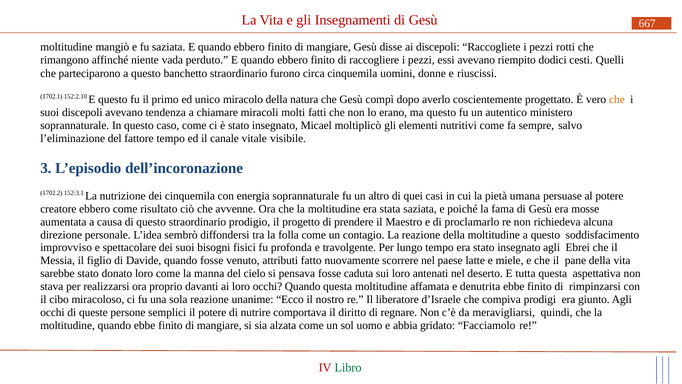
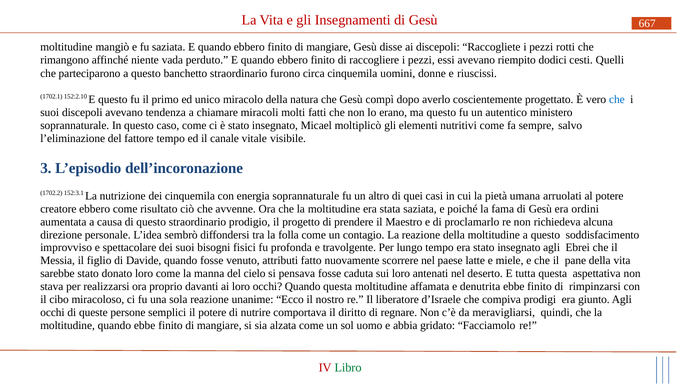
che at (617, 99) colour: orange -> blue
persuase: persuase -> arruolati
mosse: mosse -> ordini
